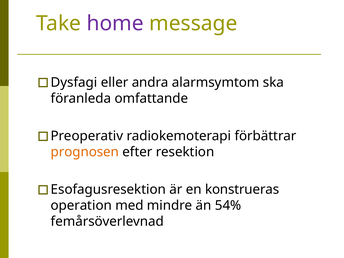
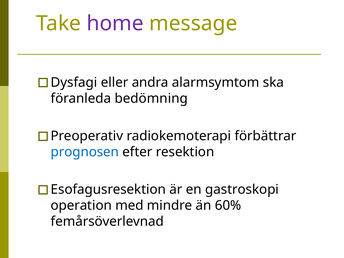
omfattande: omfattande -> bedömning
prognosen colour: orange -> blue
konstrueras: konstrueras -> gastroskopi
54%: 54% -> 60%
